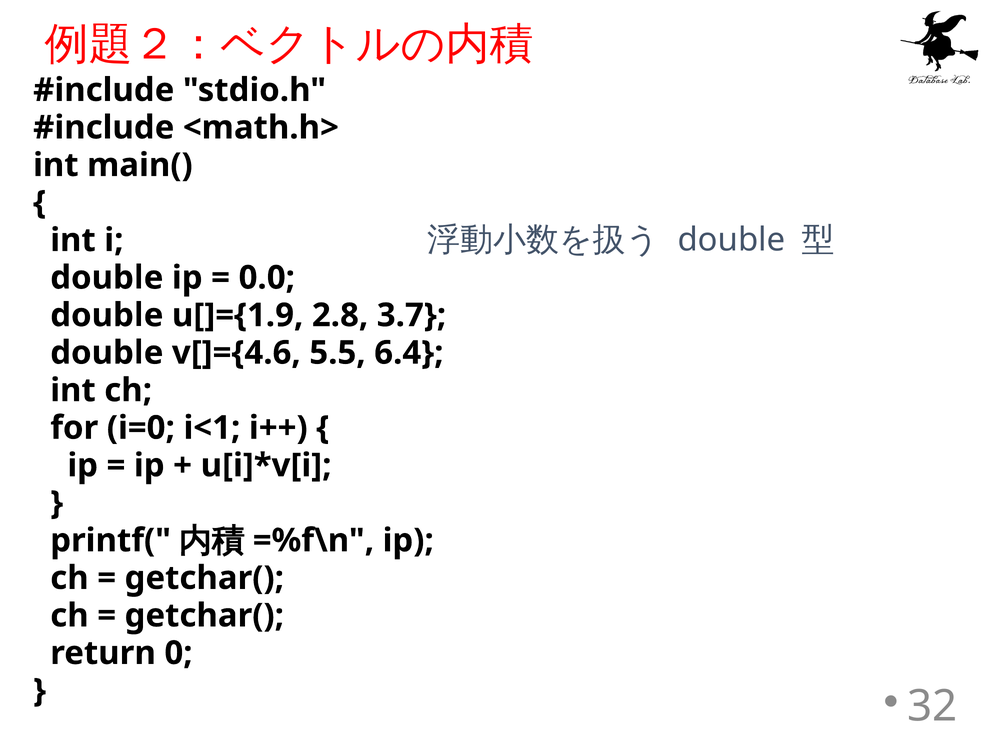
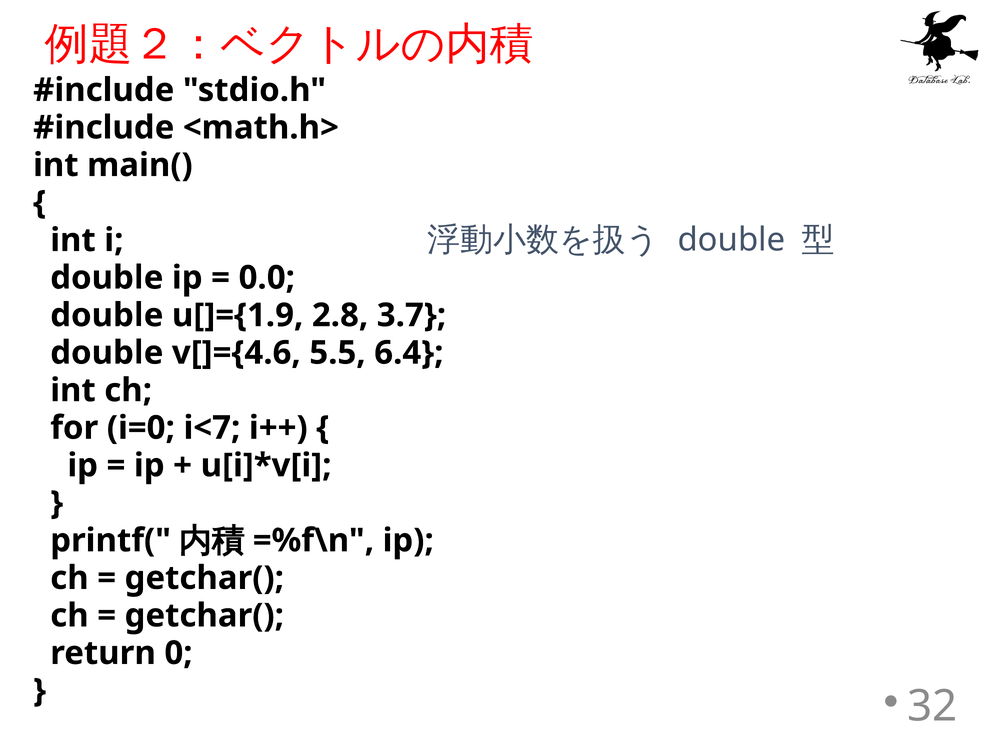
i<1: i<1 -> i<7
